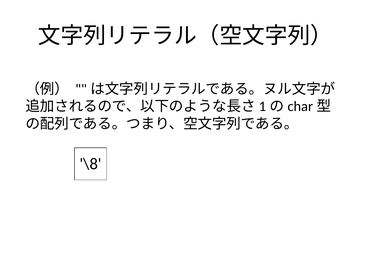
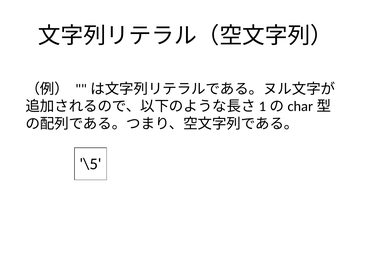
\8: \8 -> \5
